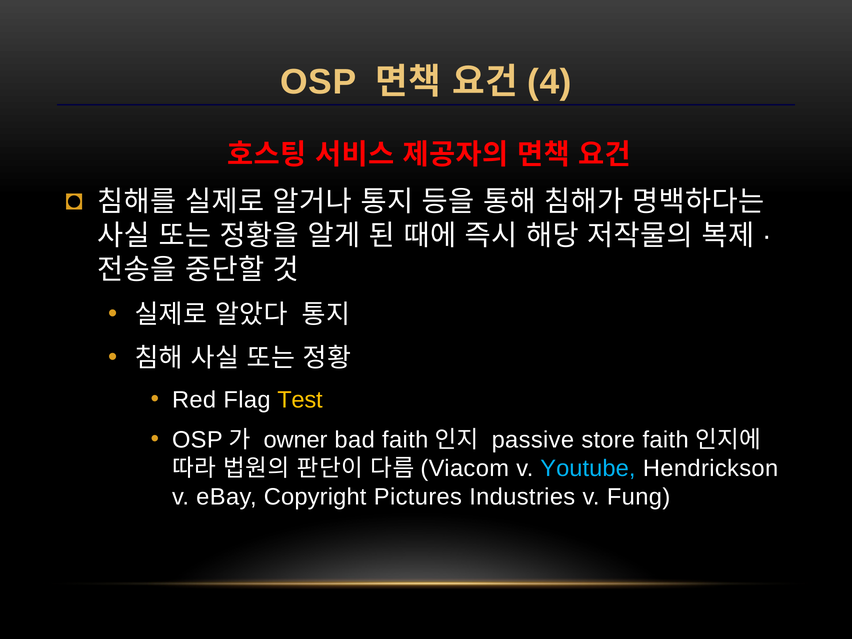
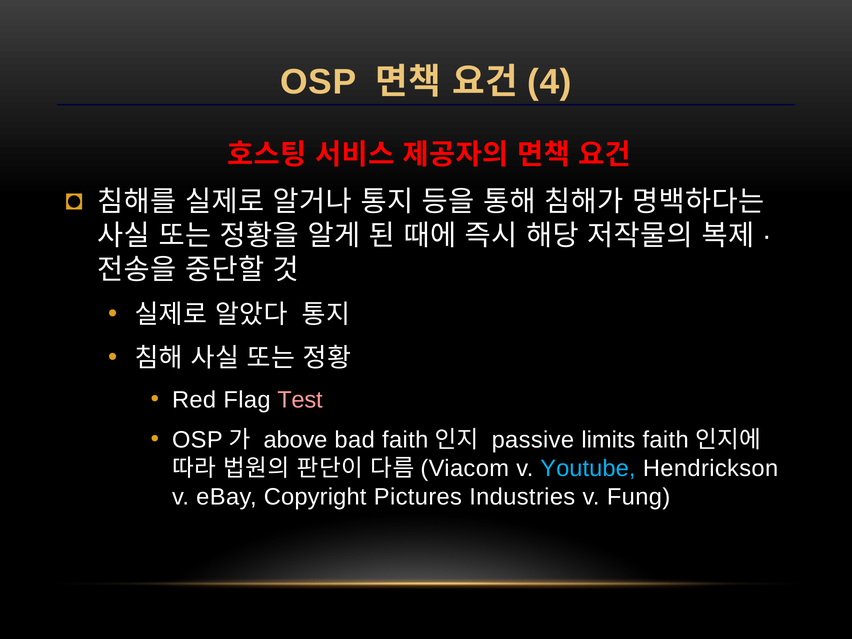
Test colour: yellow -> pink
owner: owner -> above
store: store -> limits
